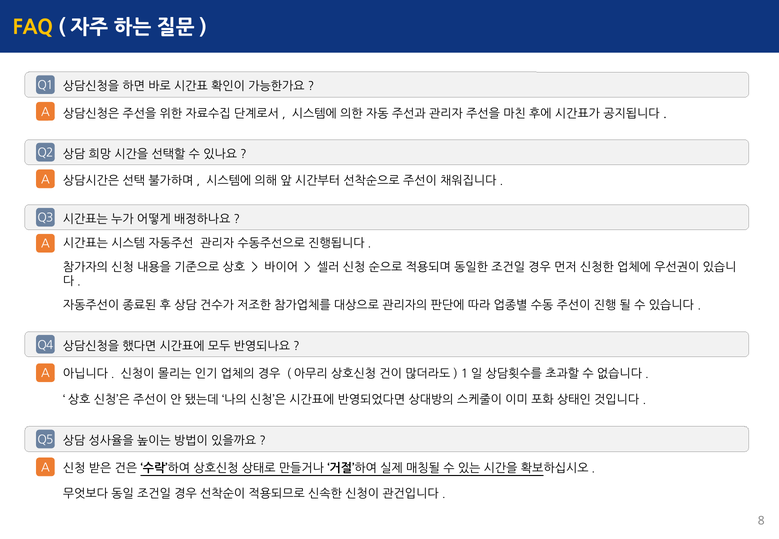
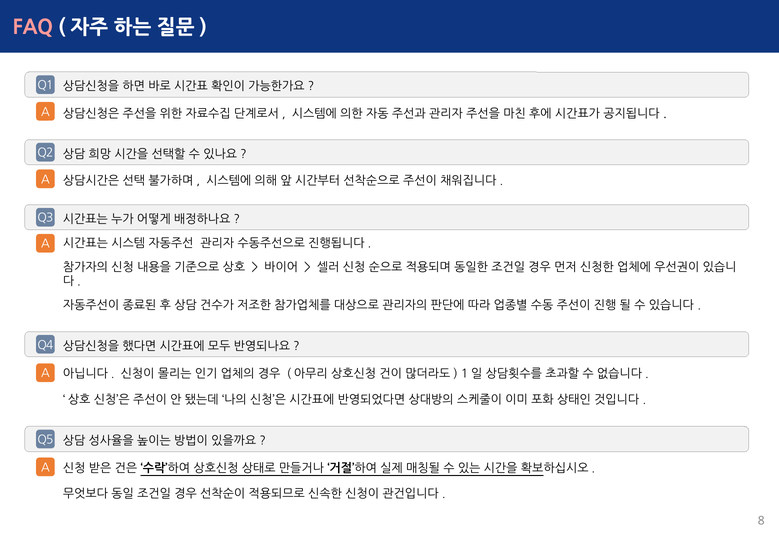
FAQ colour: yellow -> pink
